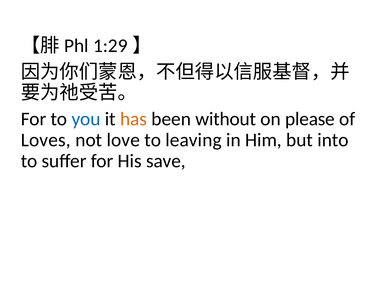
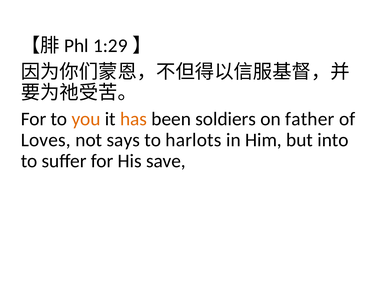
you colour: blue -> orange
without: without -> soldiers
please: please -> father
love: love -> says
leaving: leaving -> harlots
